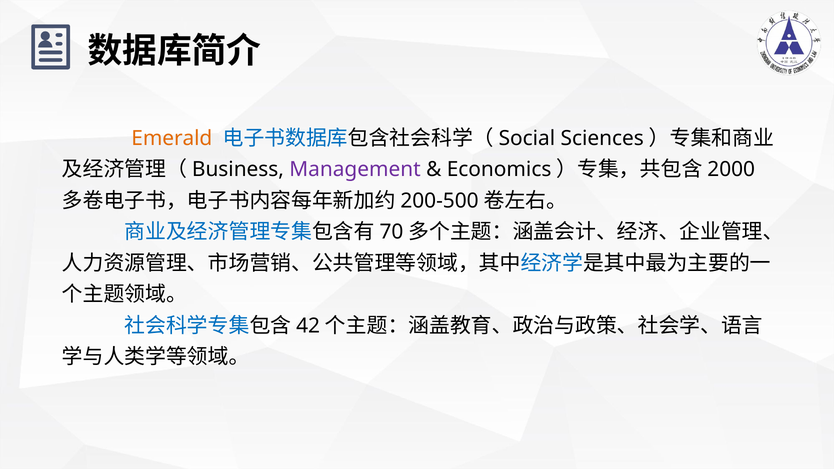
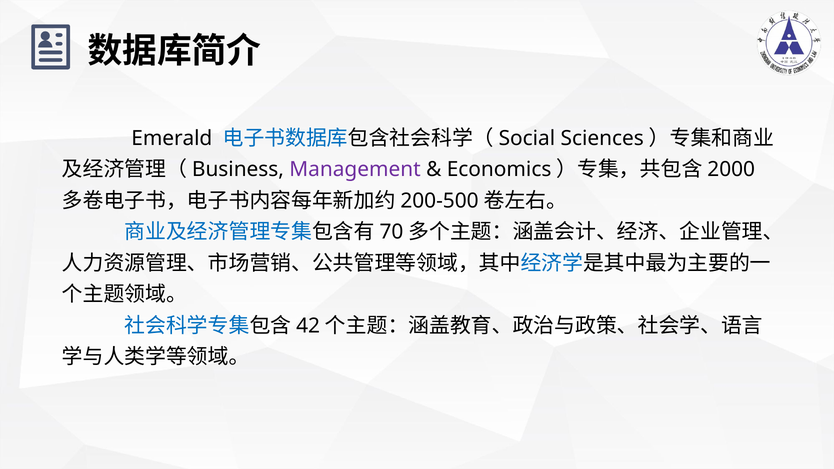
Emerald colour: orange -> black
